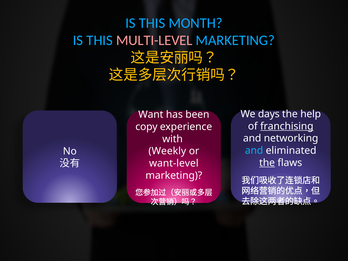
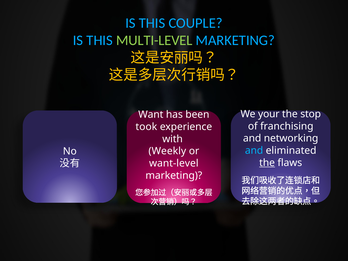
MONTH: MONTH -> COUPLE
MULTI-LEVEL colour: pink -> light green
days: days -> your
help: help -> stop
franchising underline: present -> none
copy: copy -> took
